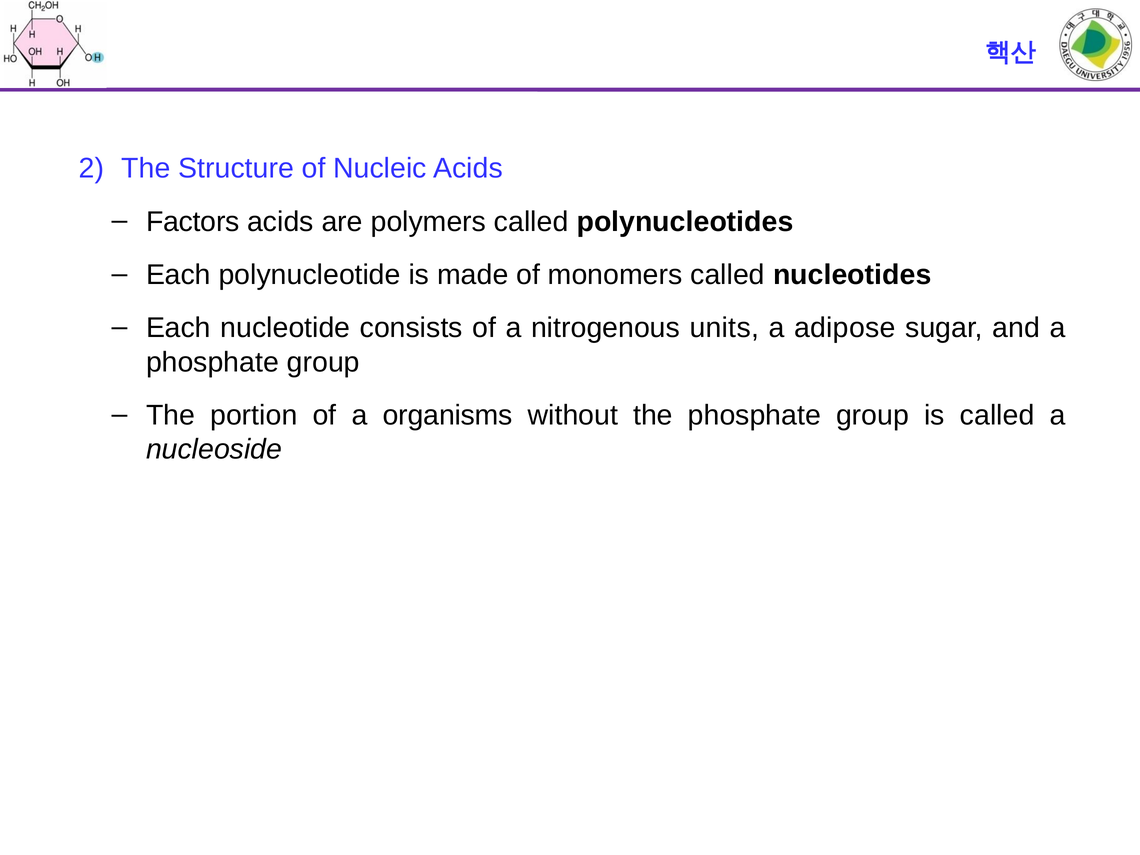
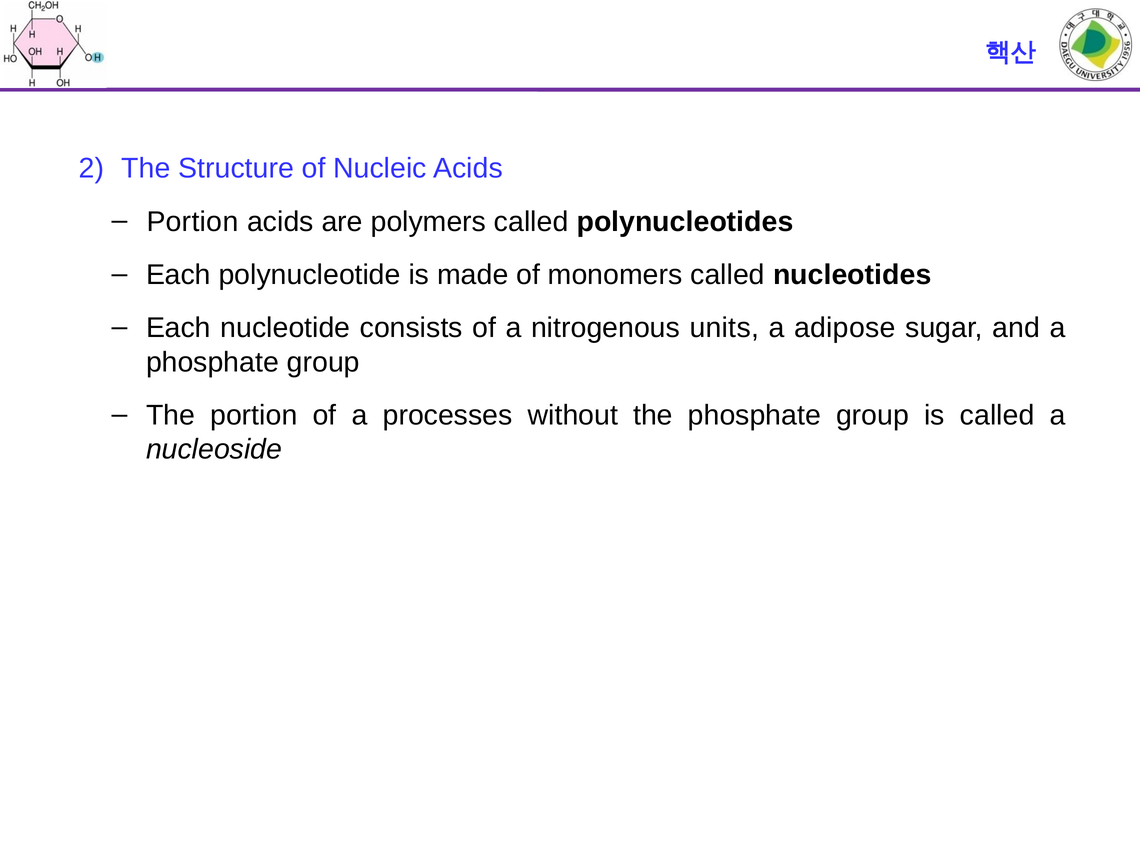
Factors at (193, 222): Factors -> Portion
organisms: organisms -> processes
